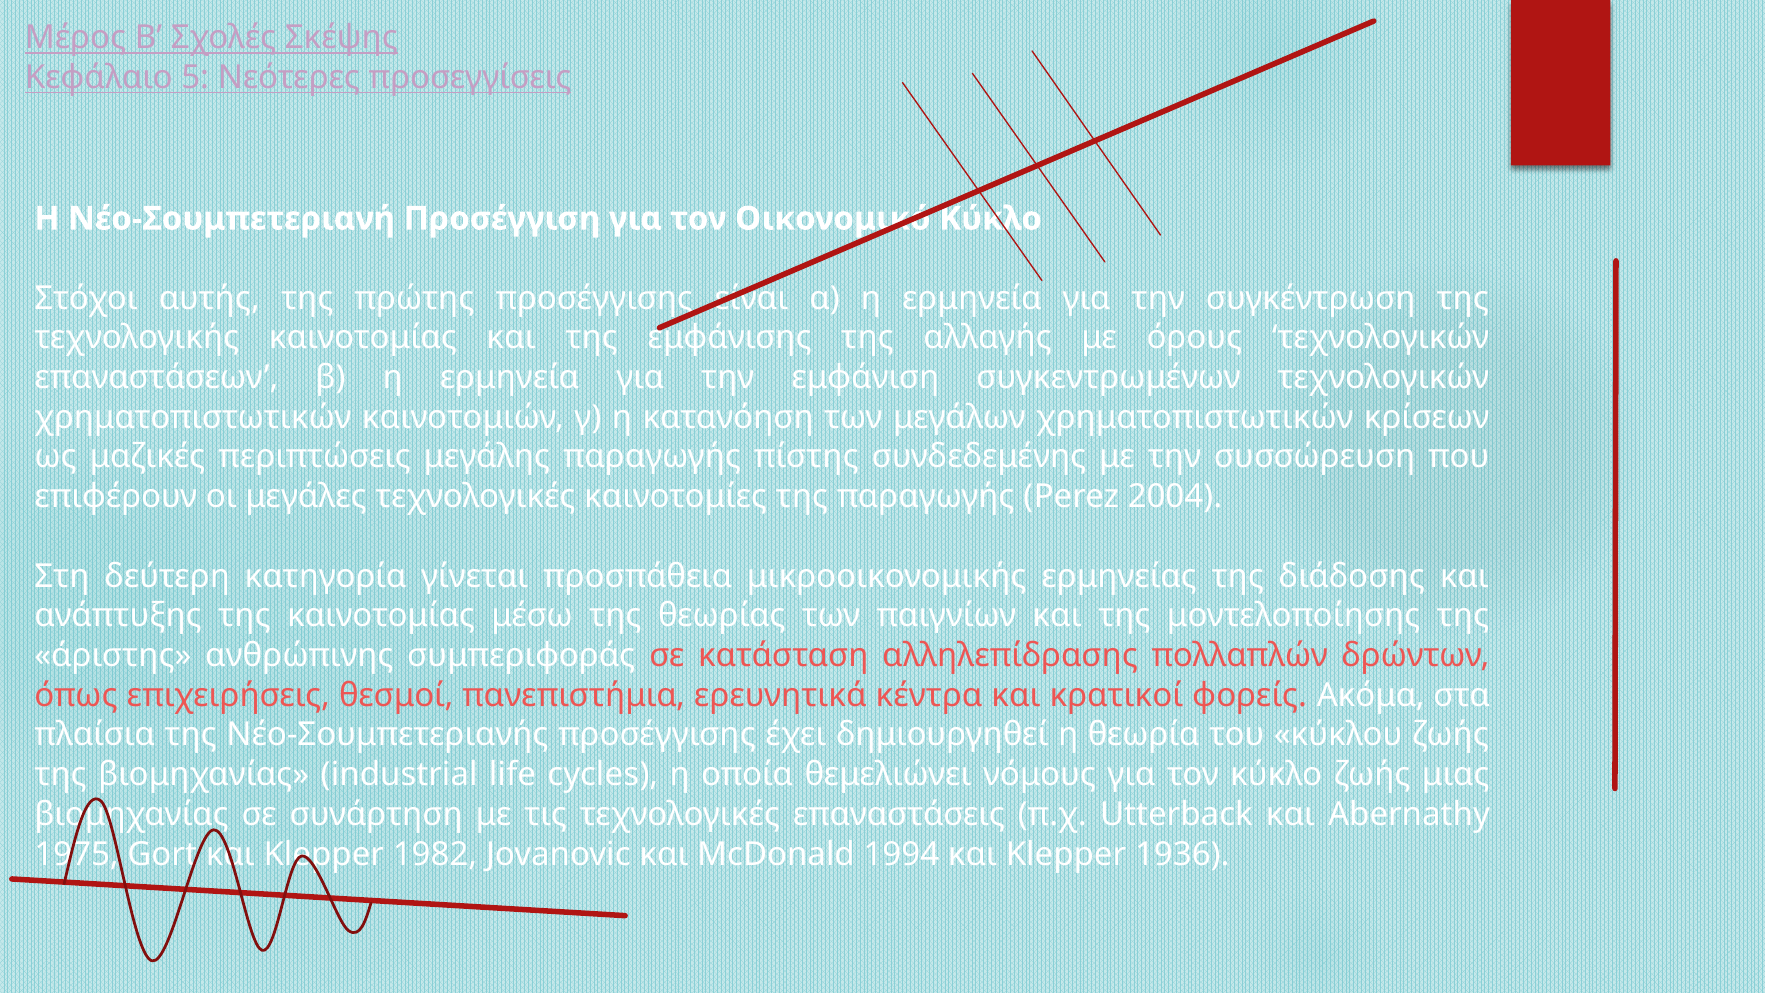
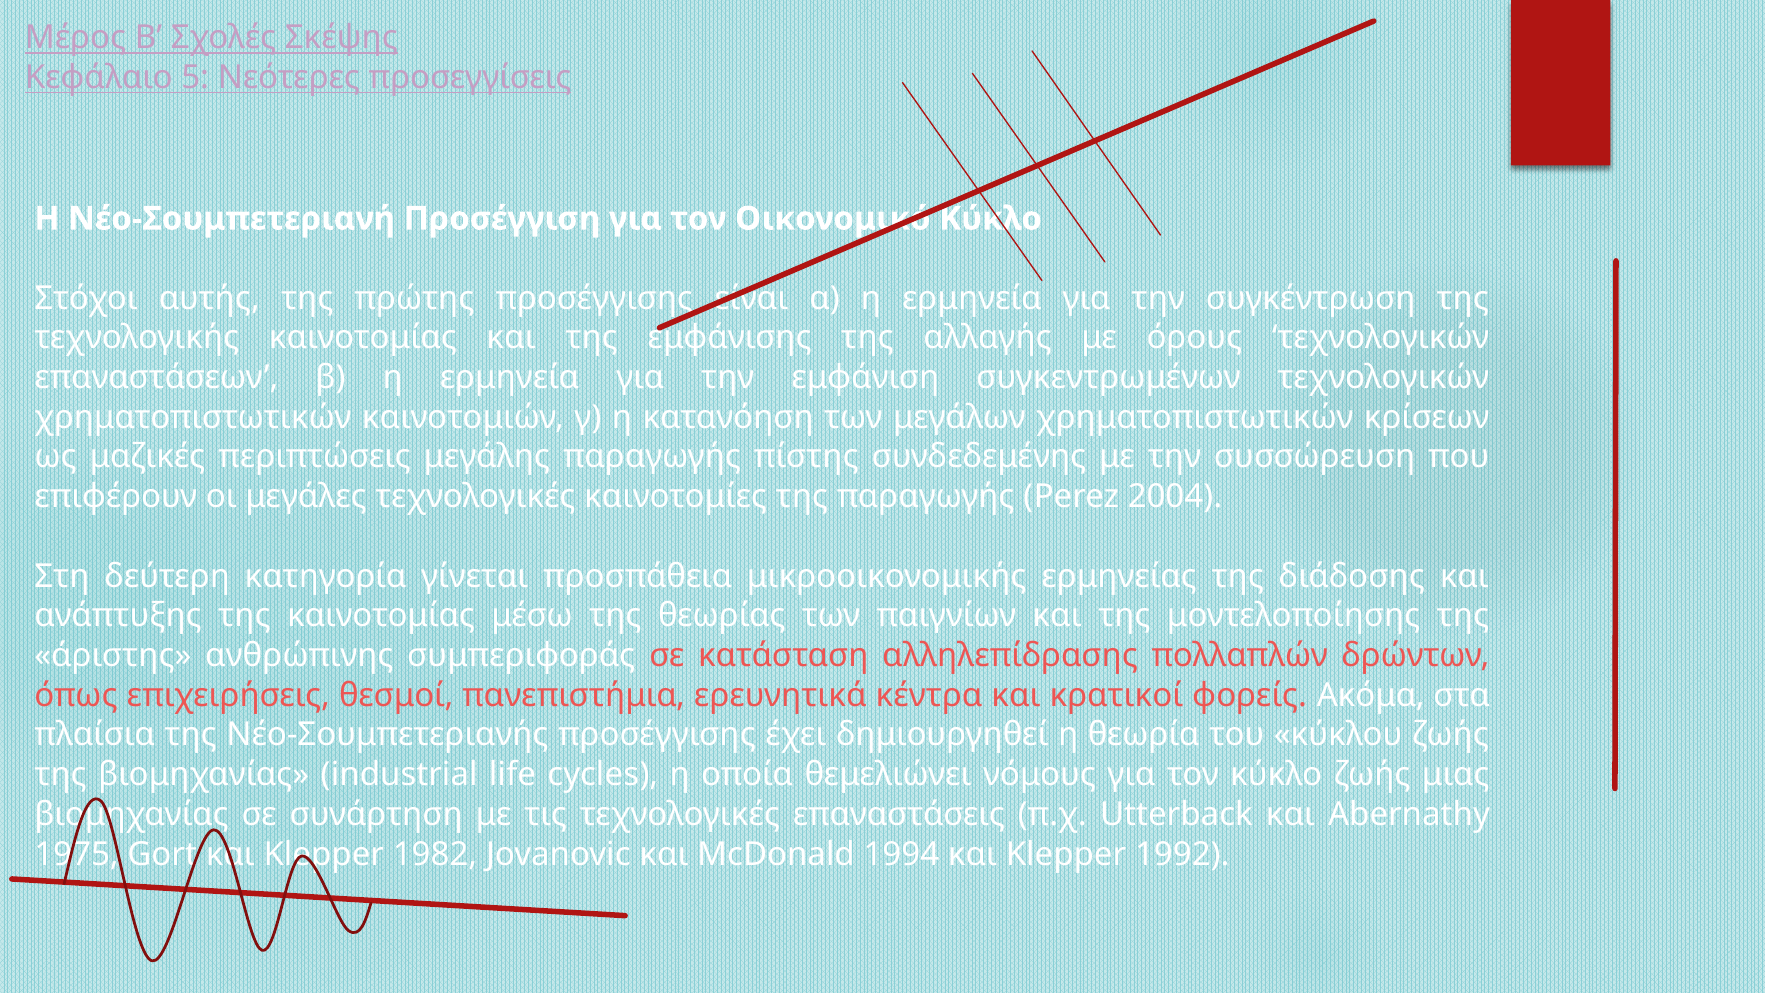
1936: 1936 -> 1992
